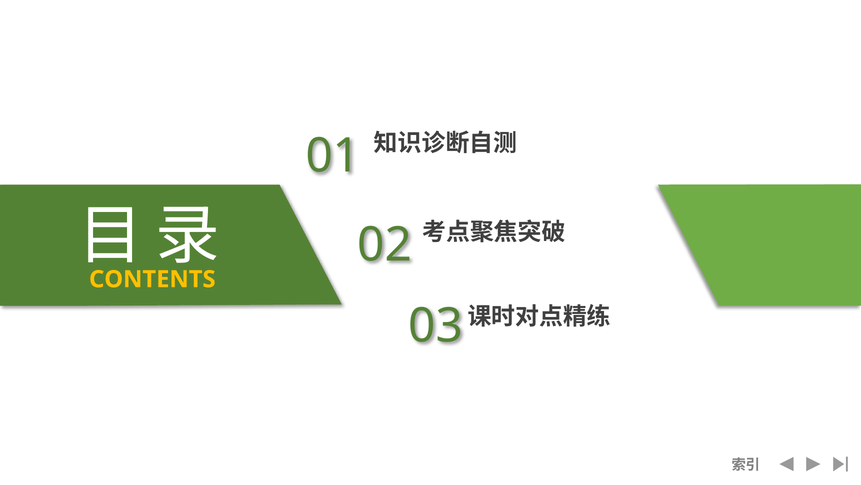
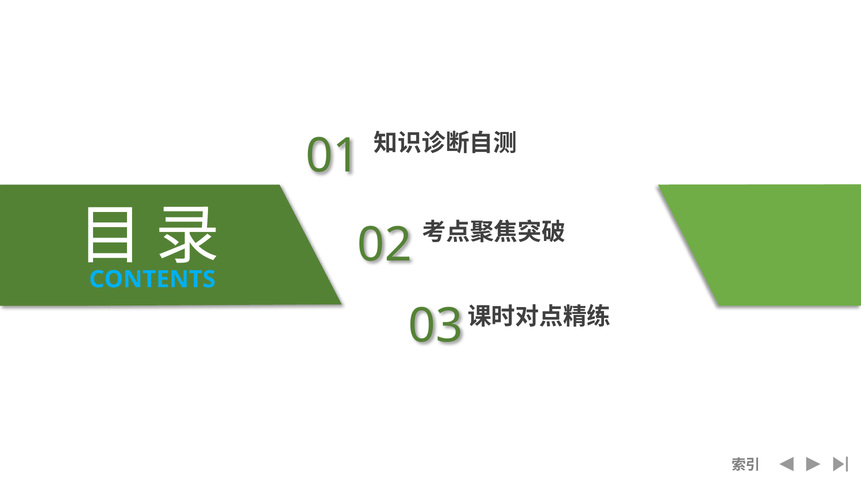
CONTENTS colour: yellow -> light blue
